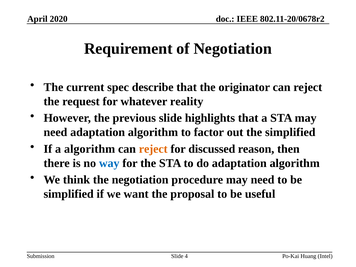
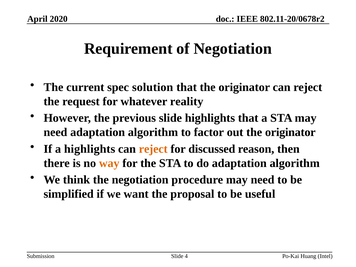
describe: describe -> solution
out the simplified: simplified -> originator
a algorithm: algorithm -> highlights
way colour: blue -> orange
